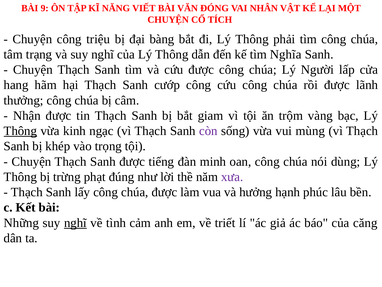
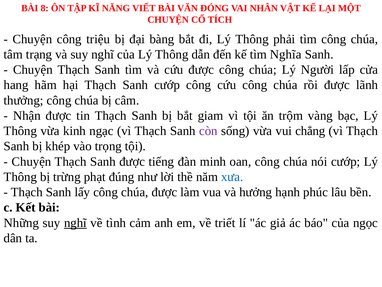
9: 9 -> 8
Thông at (20, 131) underline: present -> none
mùng: mùng -> chẳng
nói dùng: dùng -> cướp
xưa colour: purple -> blue
căng: căng -> ngọc
